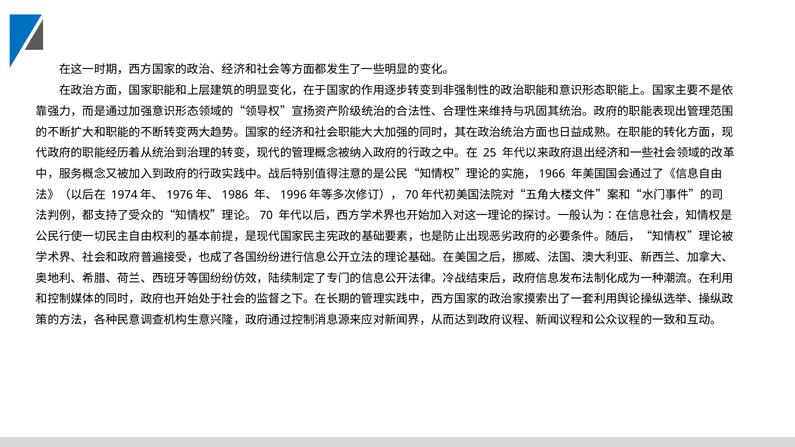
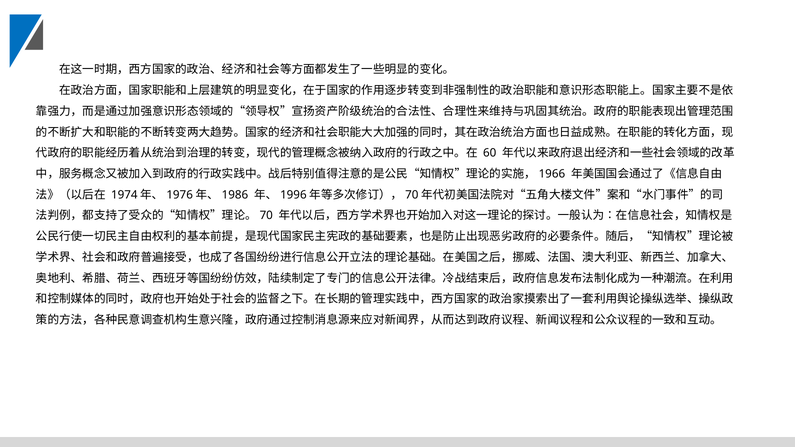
25: 25 -> 60
